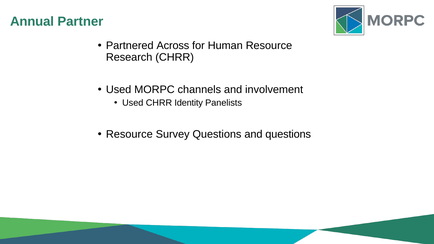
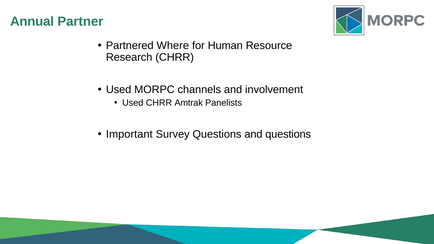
Across: Across -> Where
Identity: Identity -> Amtrak
Resource at (129, 134): Resource -> Important
